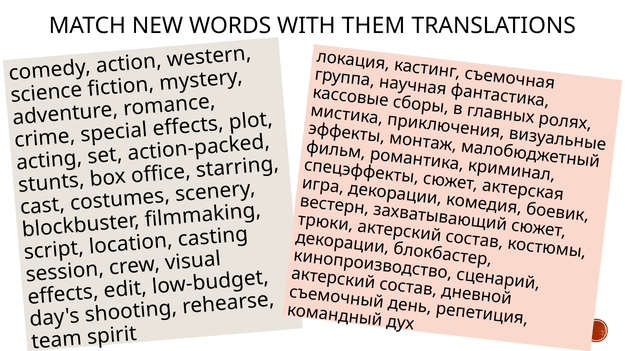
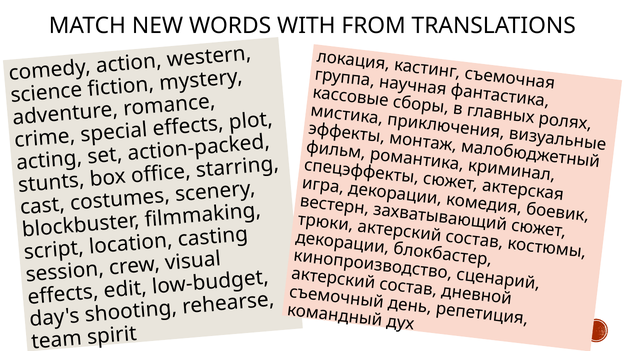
THEM: THEM -> FROM
